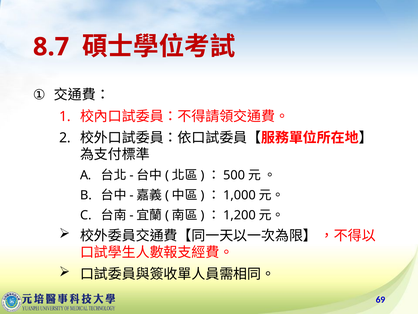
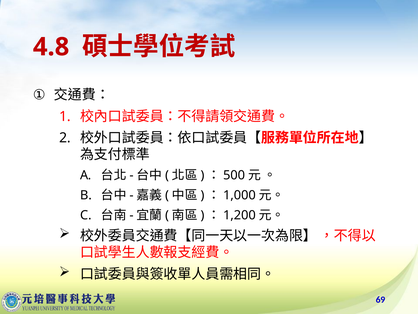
8.7: 8.7 -> 4.8
